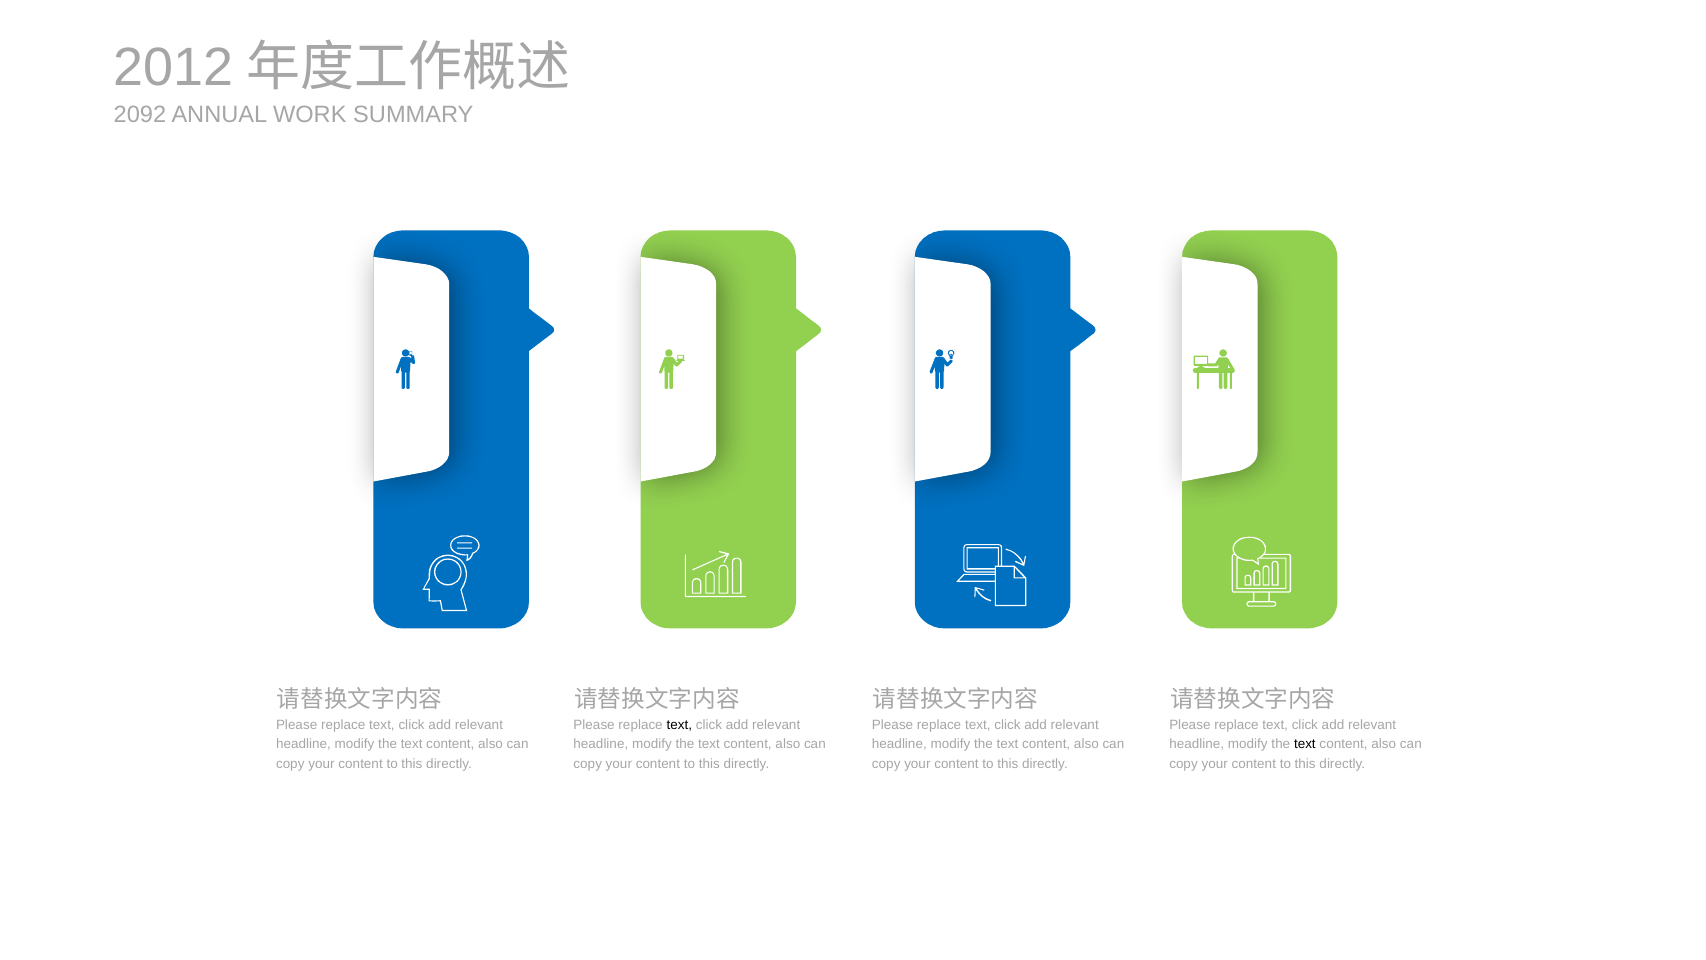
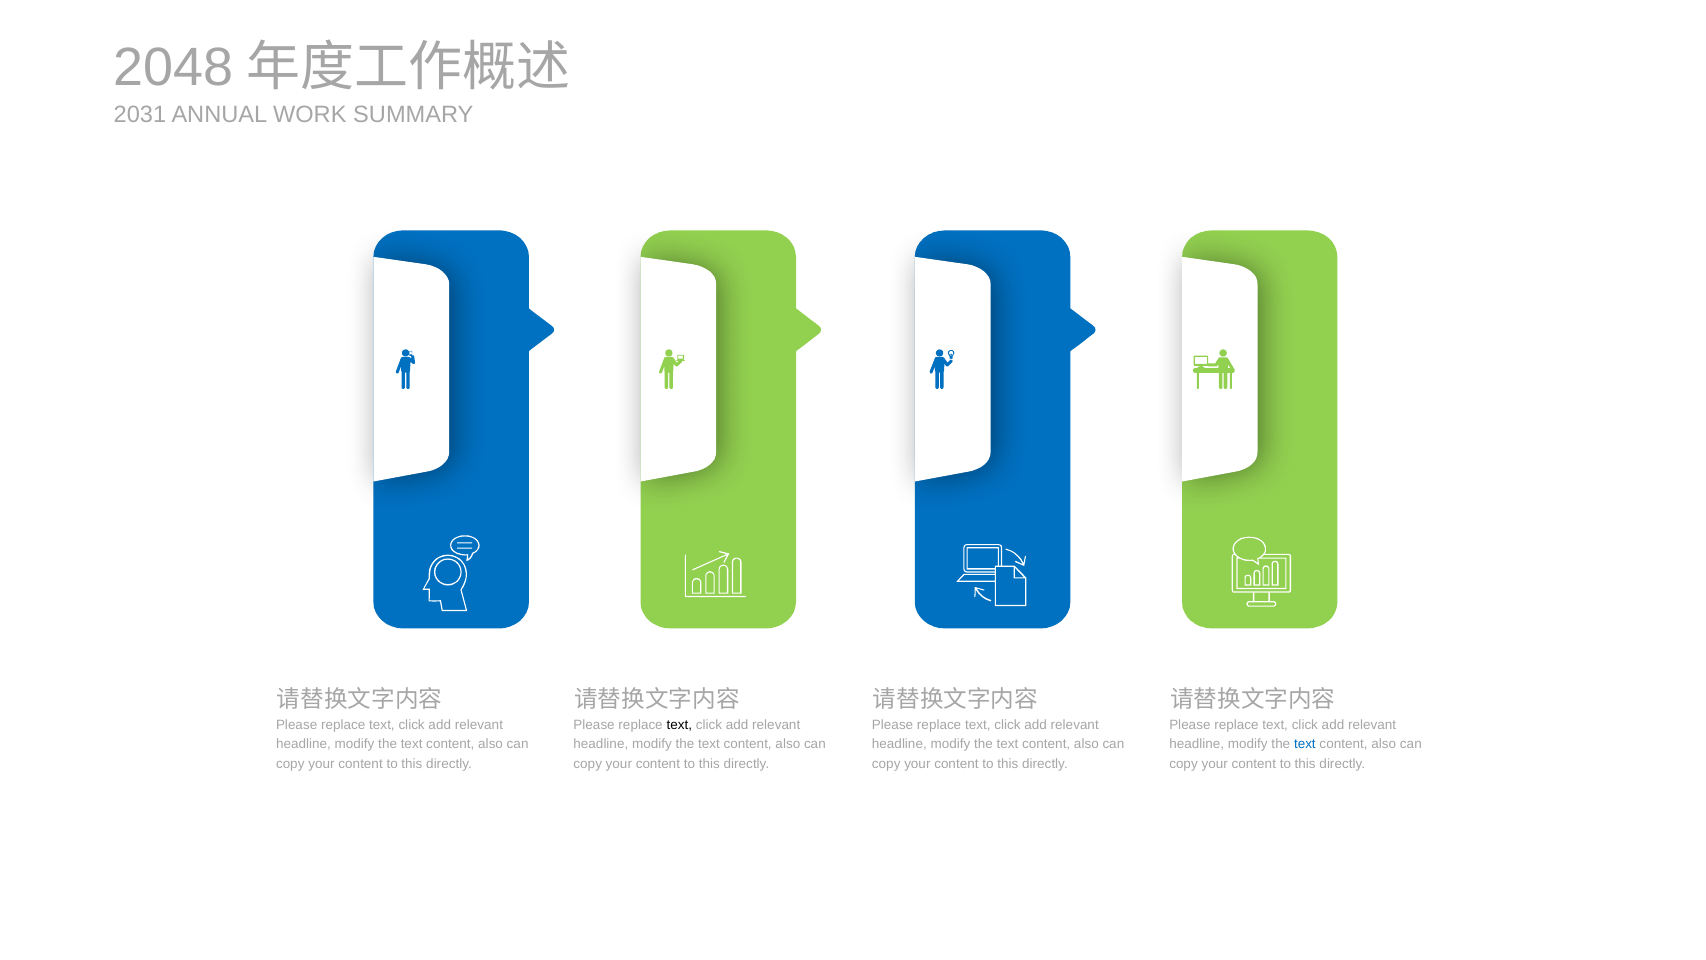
2012: 2012 -> 2048
2092: 2092 -> 2031
text at (1305, 744) colour: black -> blue
